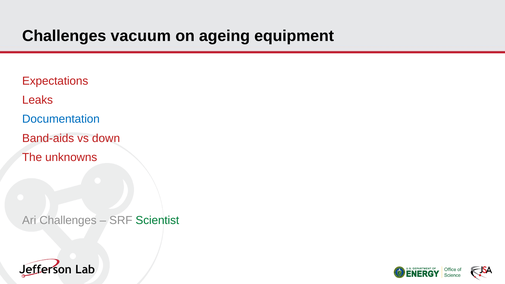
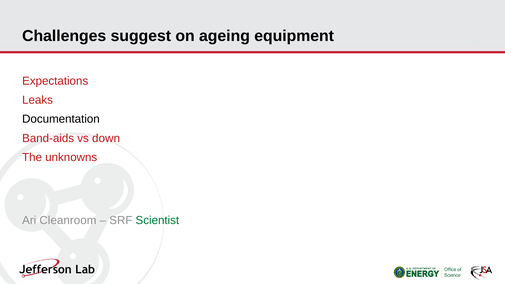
vacuum: vacuum -> suggest
Documentation colour: blue -> black
Ari Challenges: Challenges -> Cleanroom
